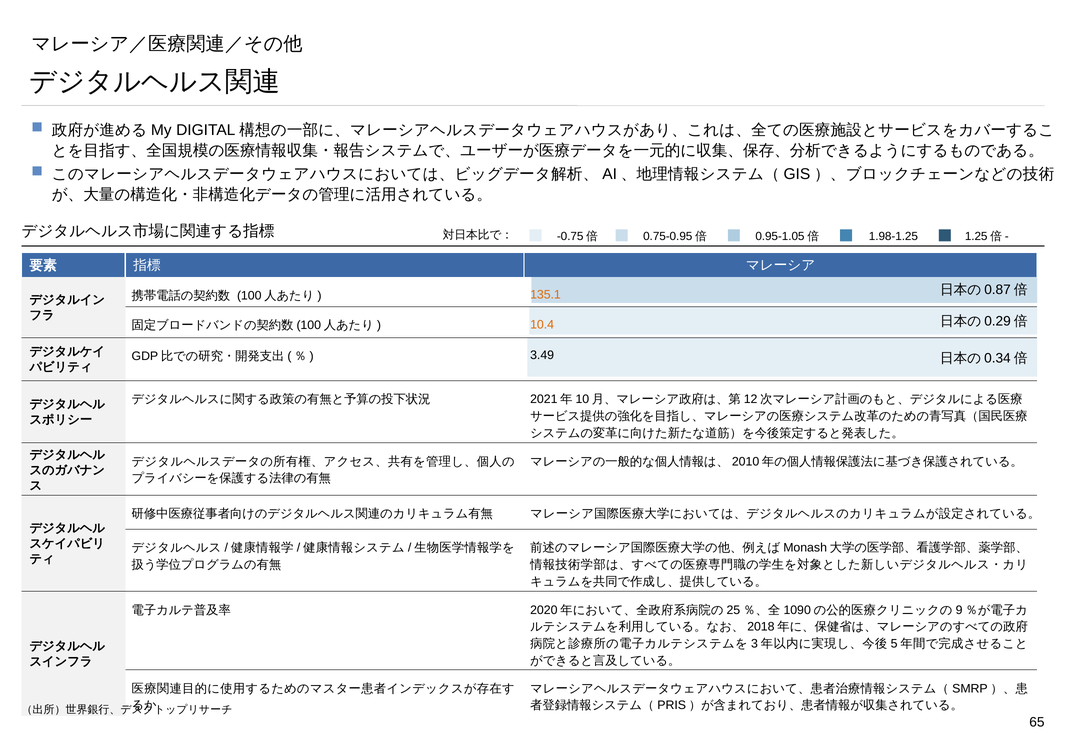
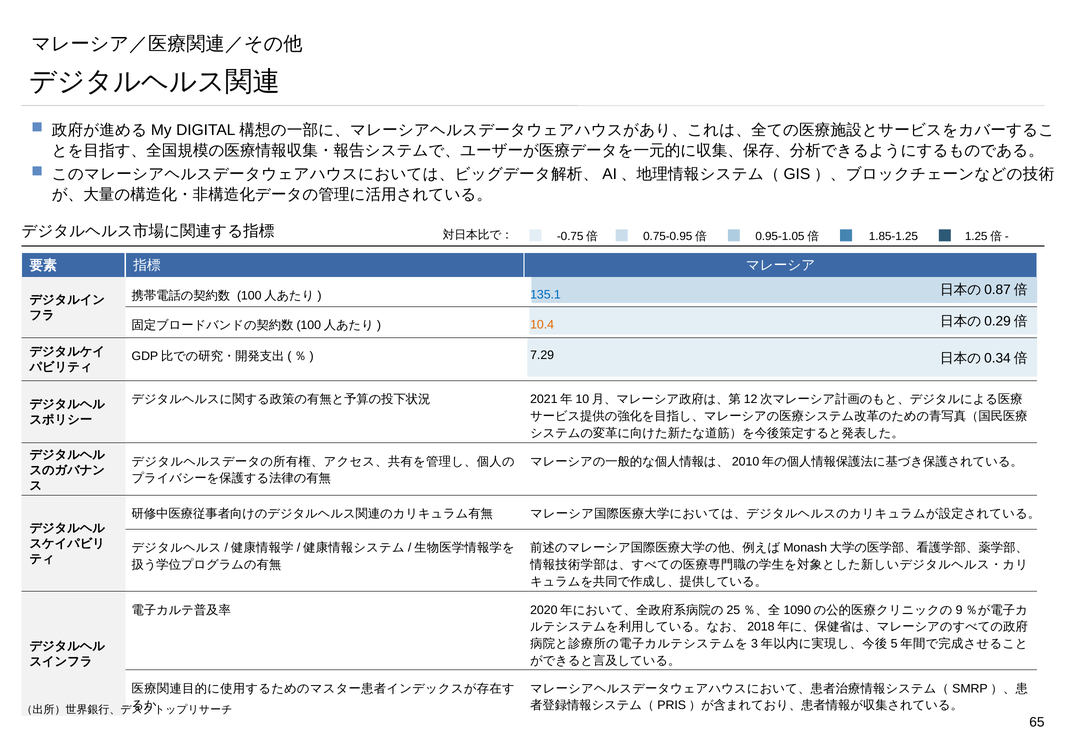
1.98-1.25: 1.98-1.25 -> 1.85-1.25
135.1 colour: orange -> blue
3.49: 3.49 -> 7.29
